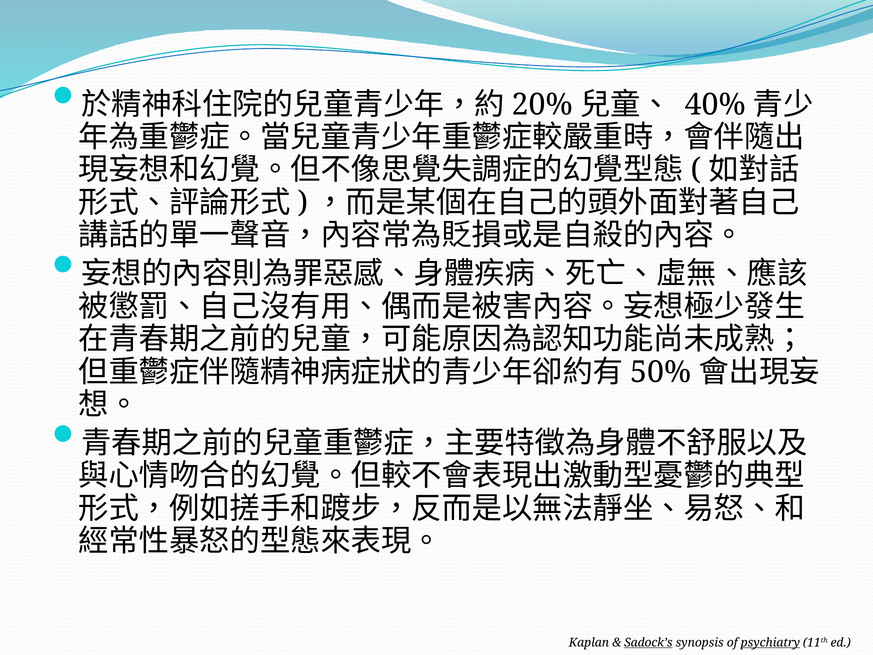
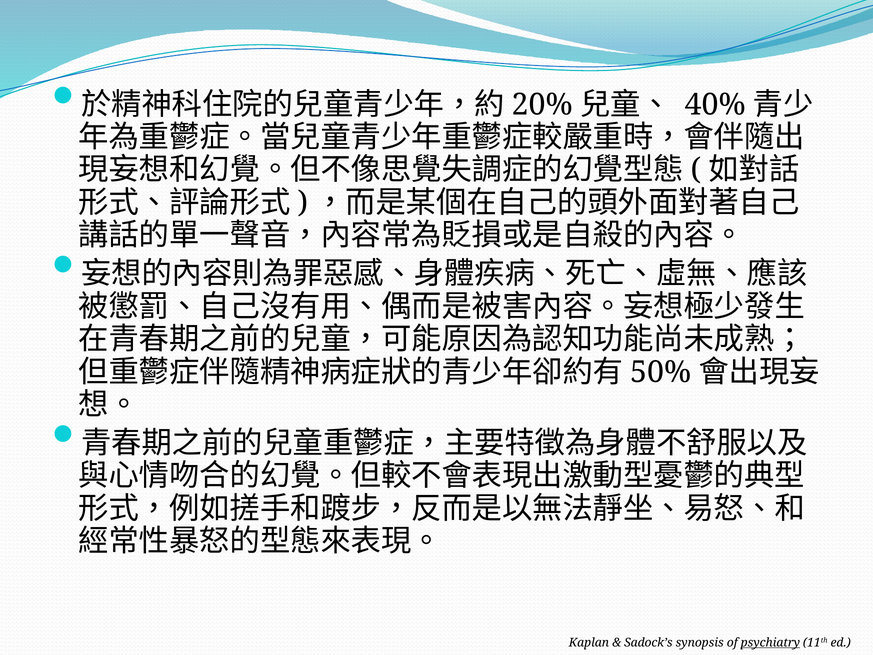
Sadock’s underline: present -> none
